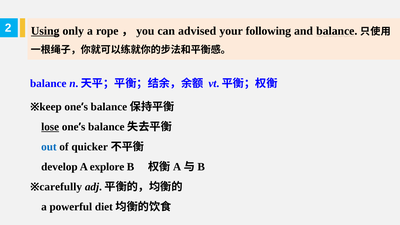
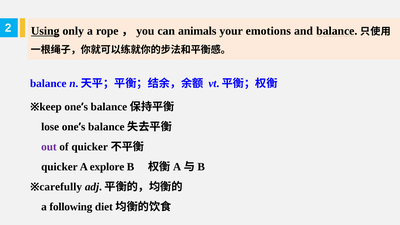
advised: advised -> animals
following: following -> emotions
lose underline: present -> none
out colour: blue -> purple
develop at (59, 167): develop -> quicker
powerful: powerful -> following
